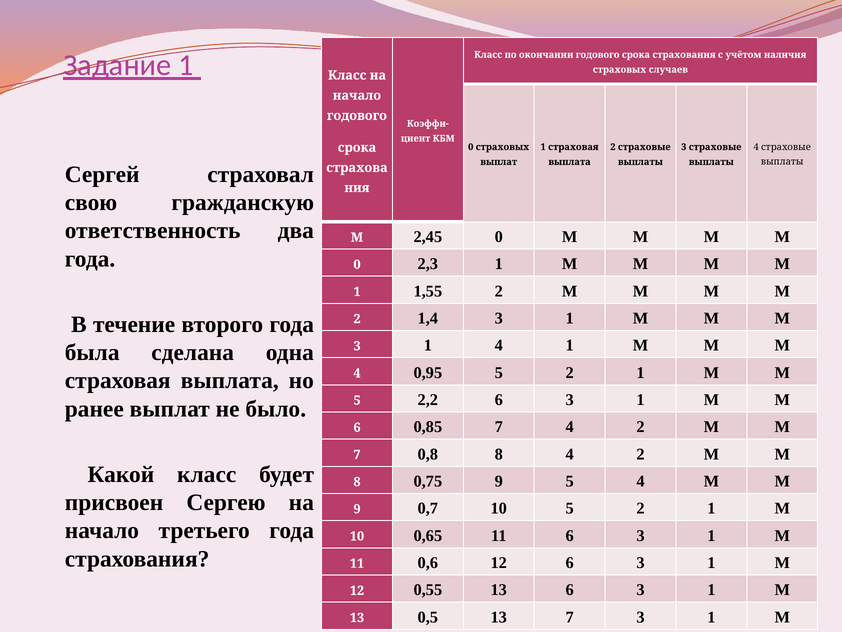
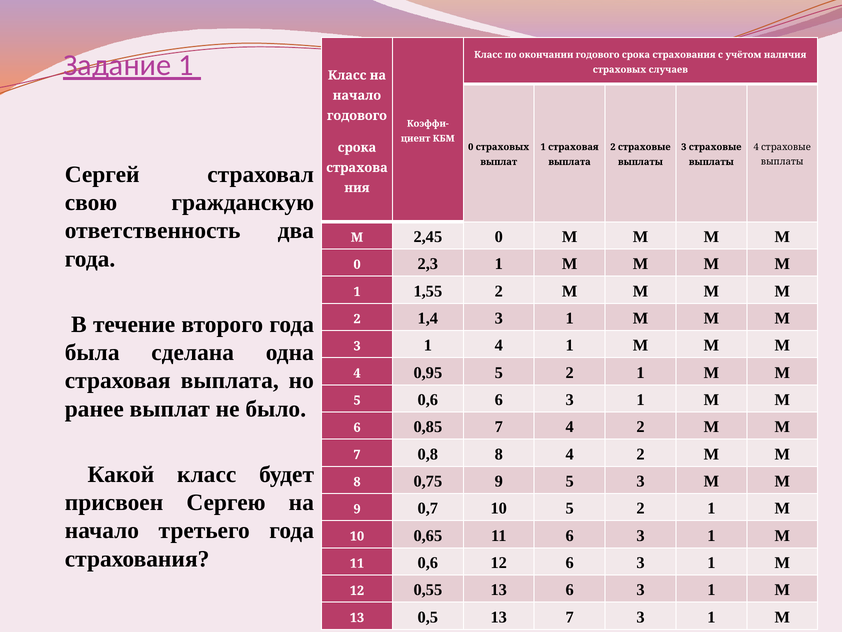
5 2,2: 2,2 -> 0,6
5 4: 4 -> 3
